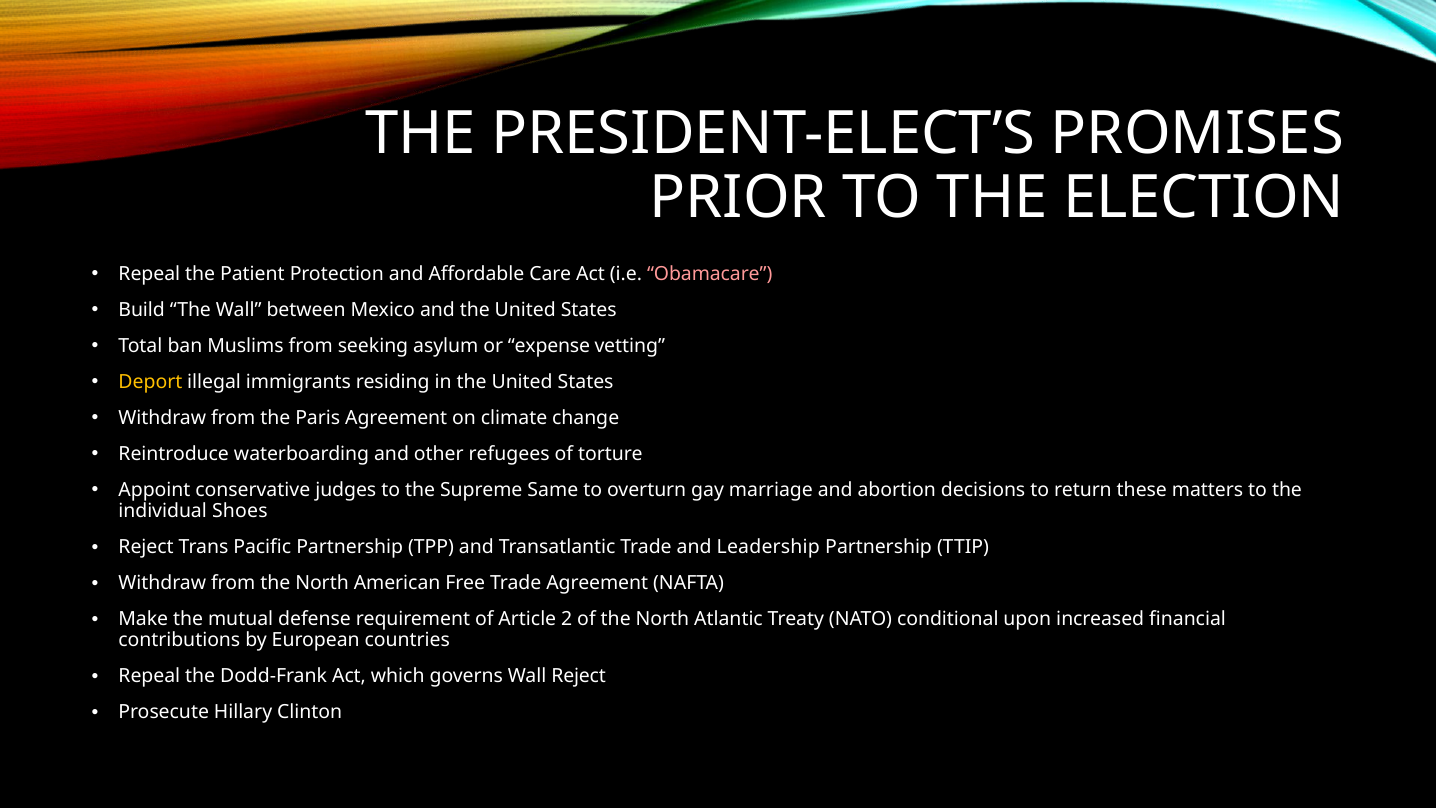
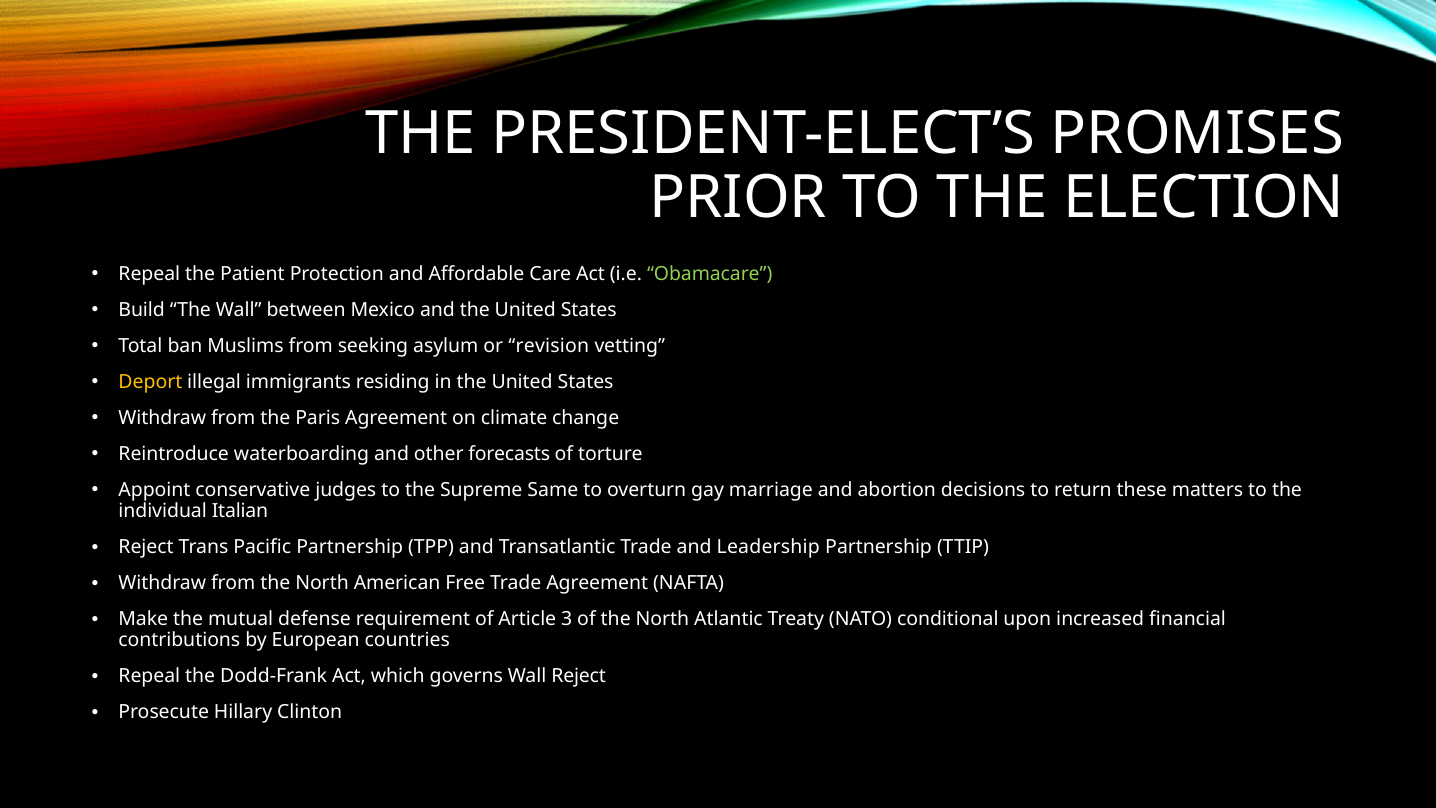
Obamacare colour: pink -> light green
expense: expense -> revision
refugees: refugees -> forecasts
Shoes: Shoes -> Italian
2: 2 -> 3
